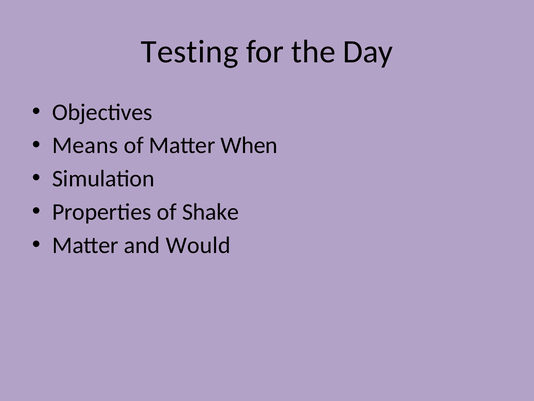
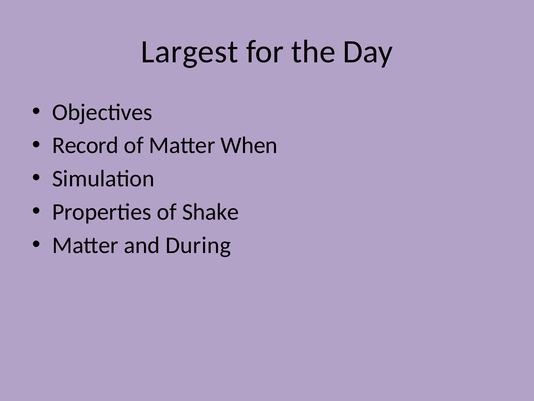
Testing: Testing -> Largest
Means: Means -> Record
Would: Would -> During
